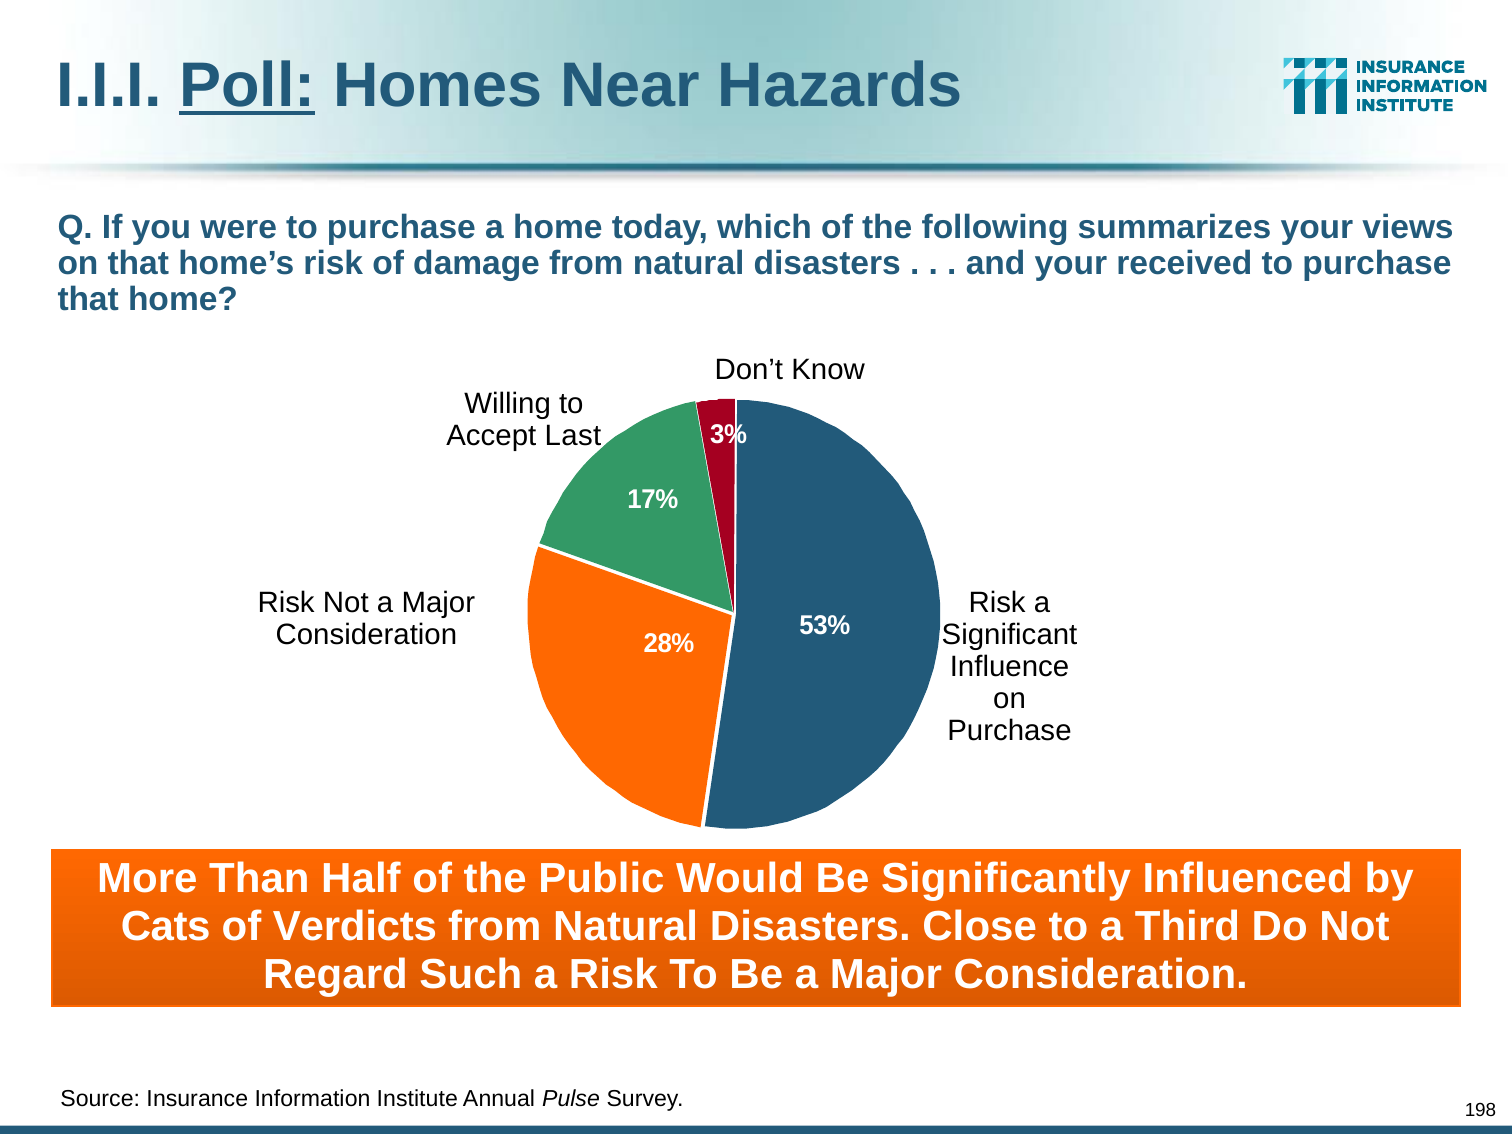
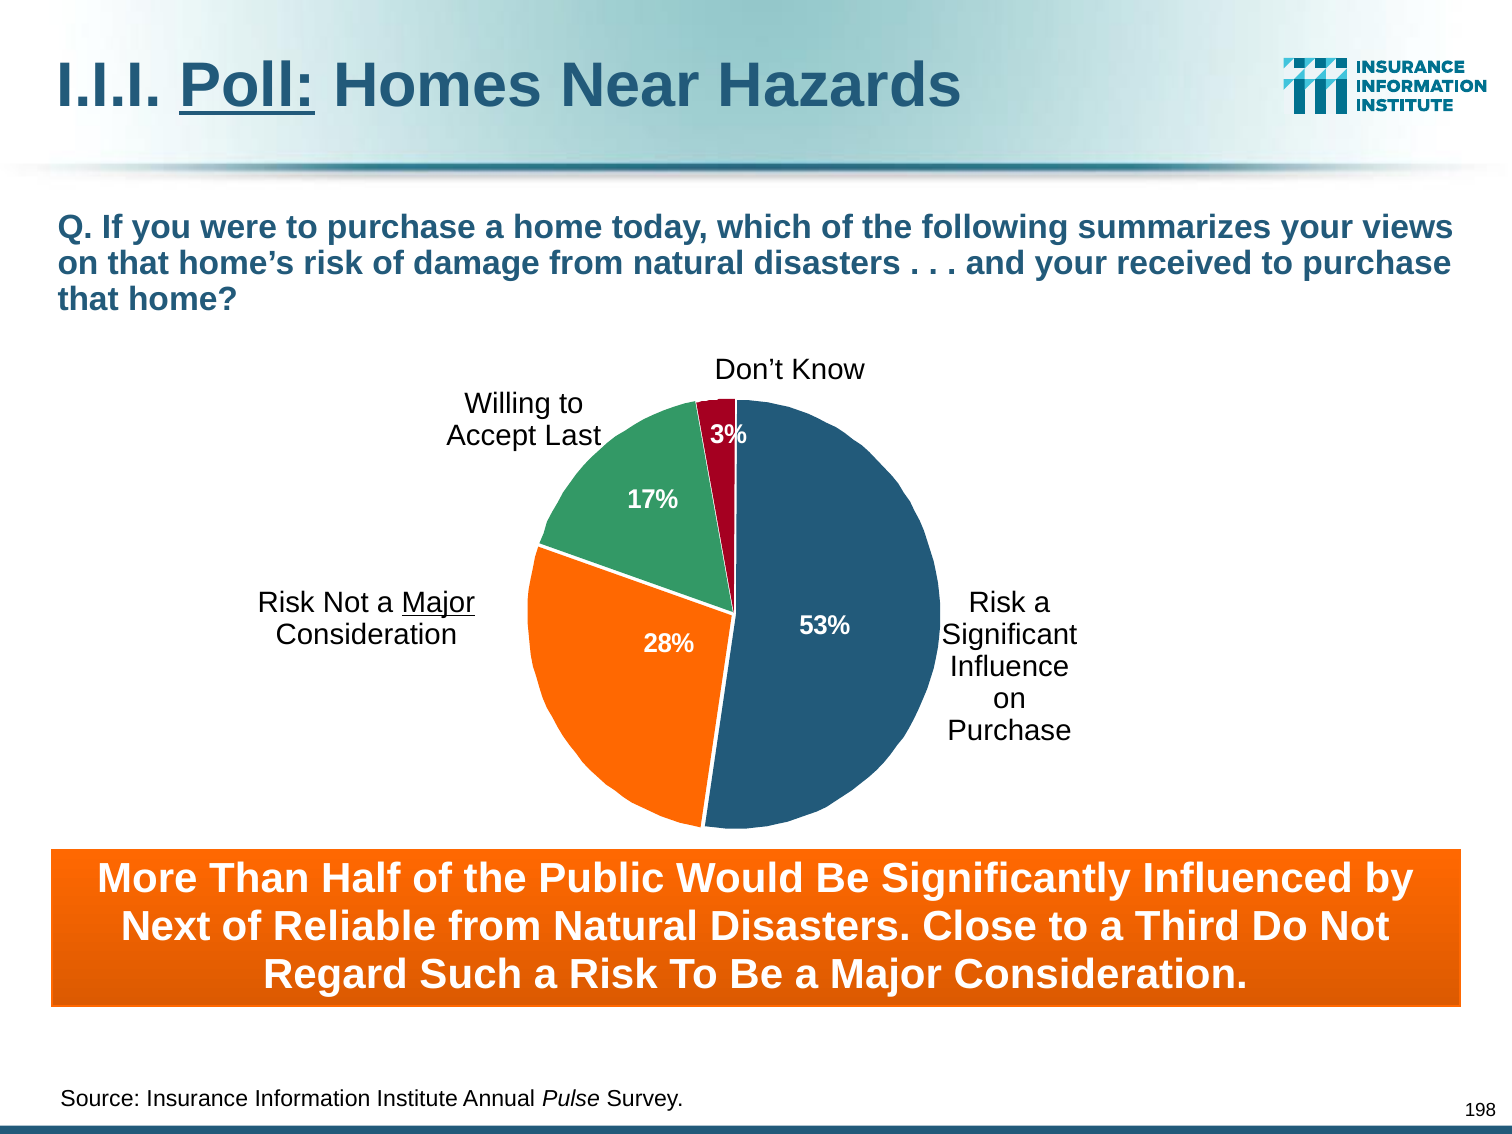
Major at (438, 603) underline: none -> present
Cats: Cats -> Next
Verdicts: Verdicts -> Reliable
